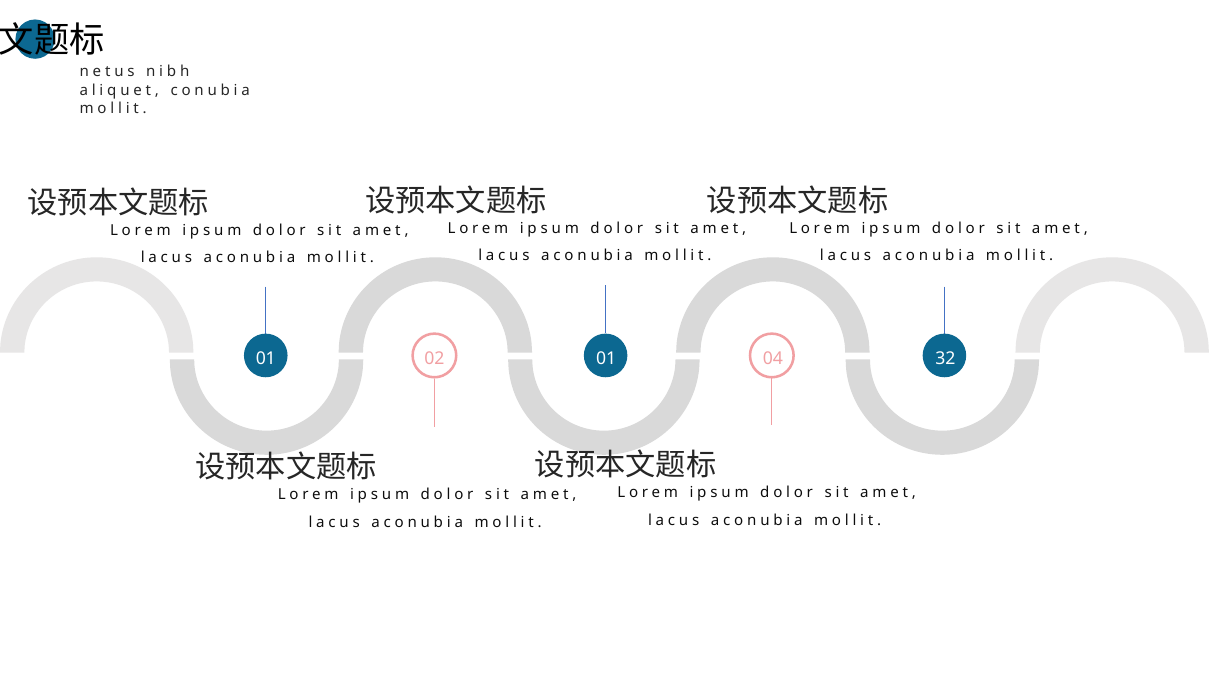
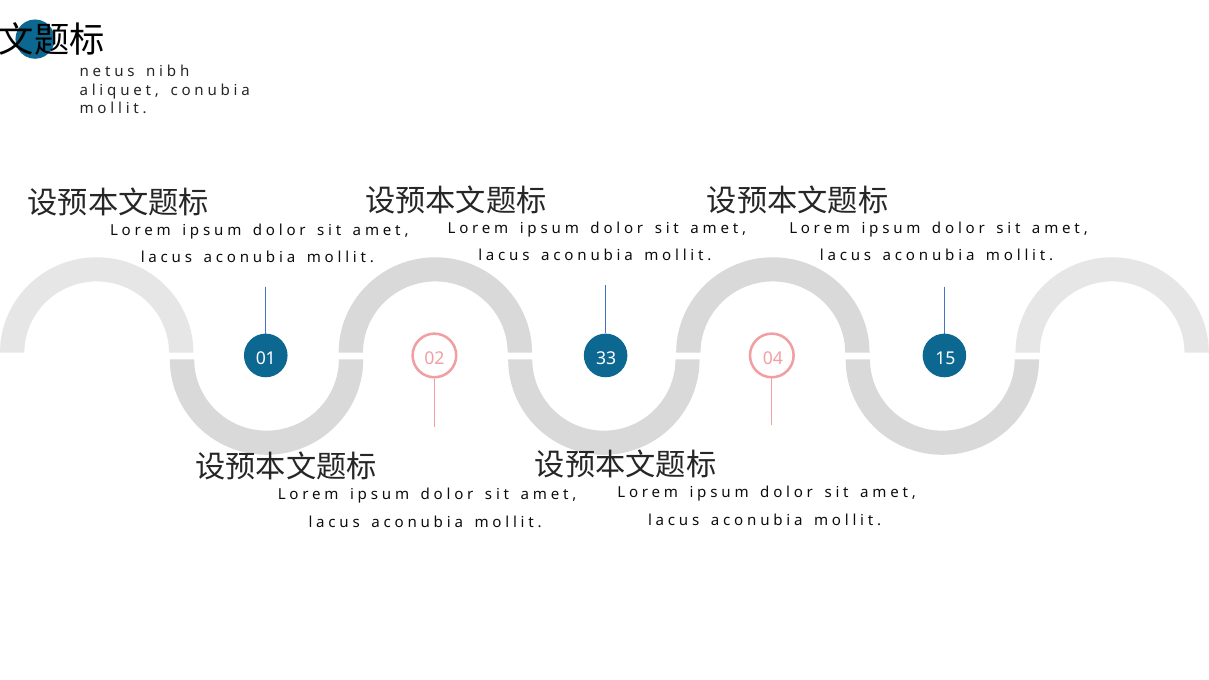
02 01: 01 -> 33
32: 32 -> 15
